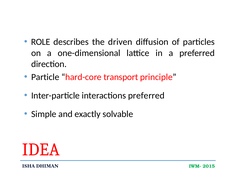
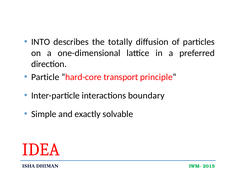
ROLE: ROLE -> INTO
driven: driven -> totally
interactions preferred: preferred -> boundary
